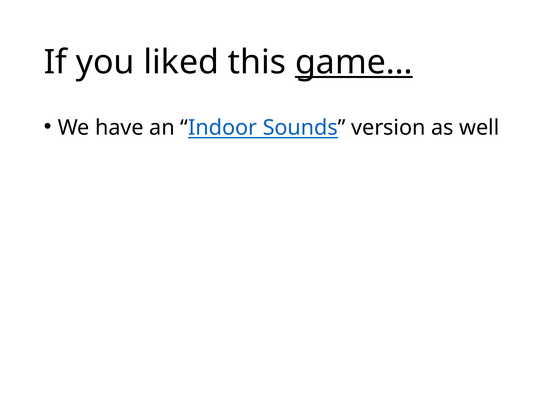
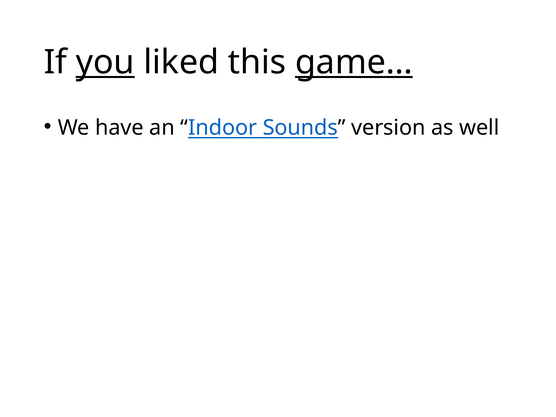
you underline: none -> present
